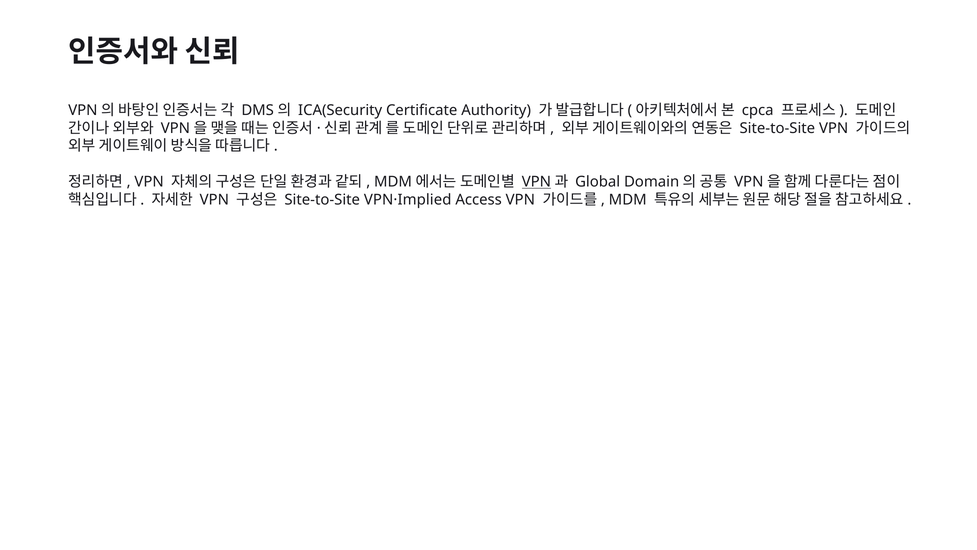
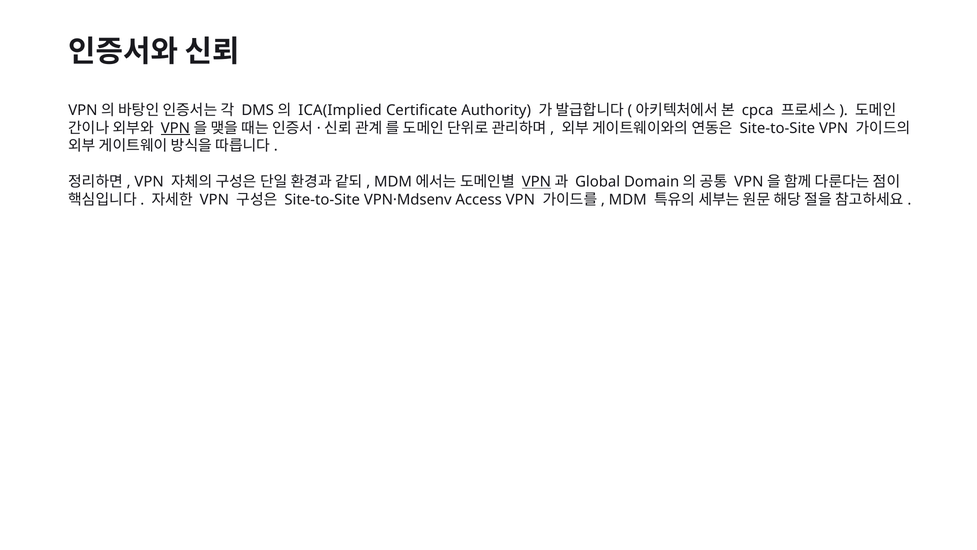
ICA(Security: ICA(Security -> ICA(Implied
VPN at (175, 128) underline: none -> present
VPN·Implied: VPN·Implied -> VPN·Mdsenv
